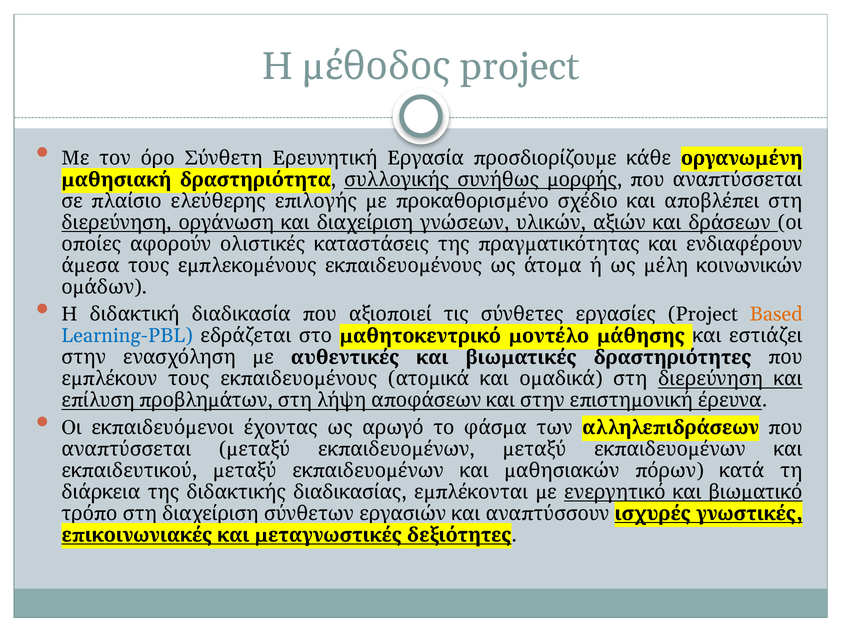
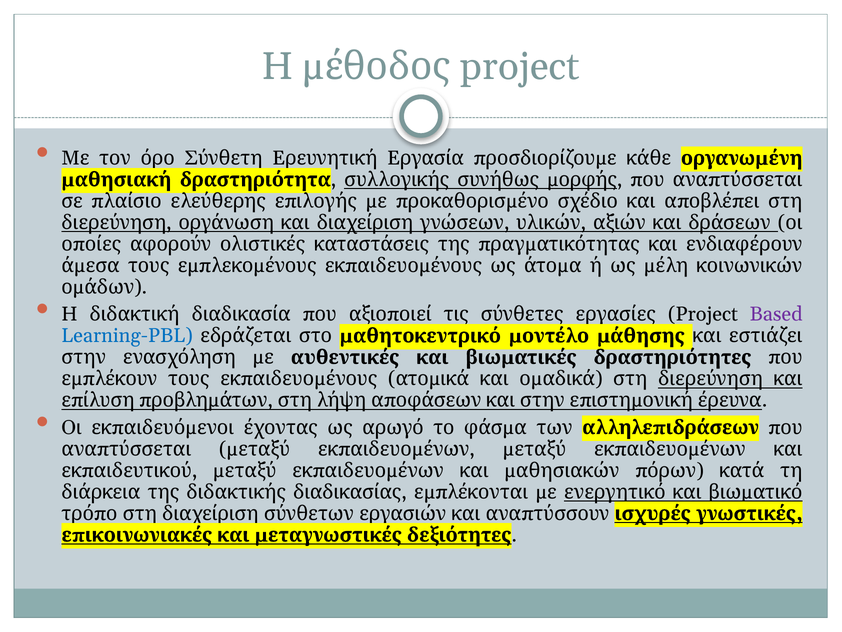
Based colour: orange -> purple
